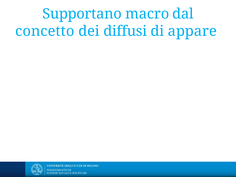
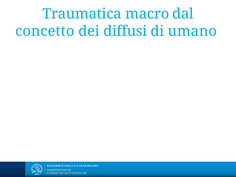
Supportano: Supportano -> Traumatica
appare: appare -> umano
